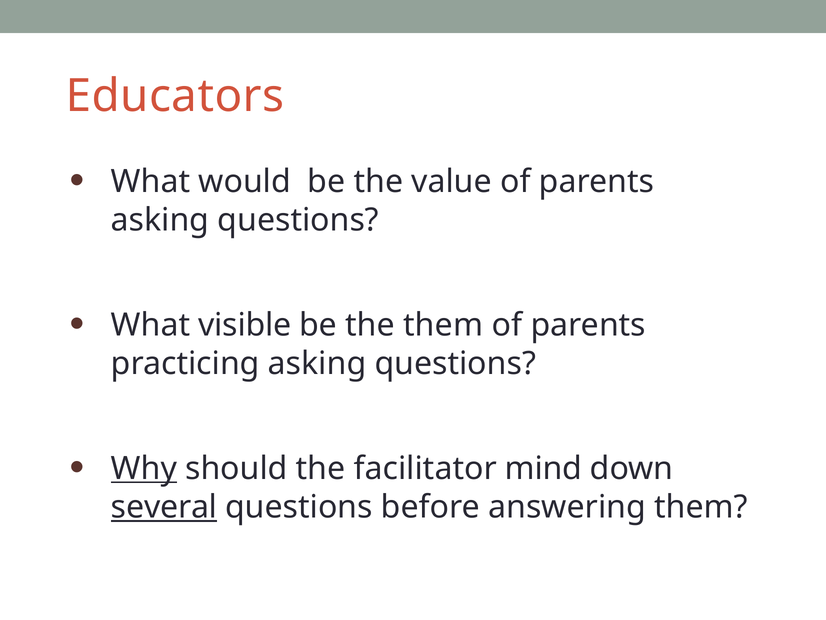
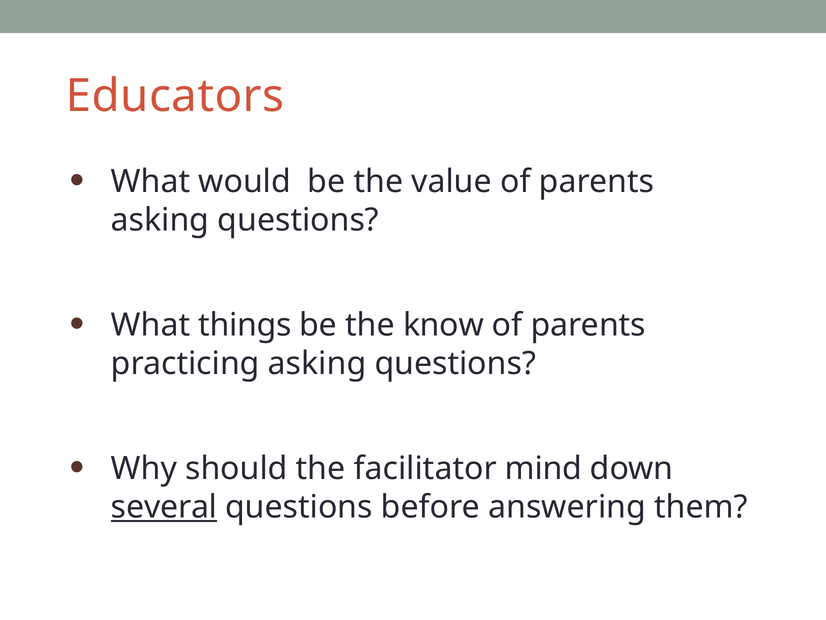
visible: visible -> things
the them: them -> know
Why underline: present -> none
